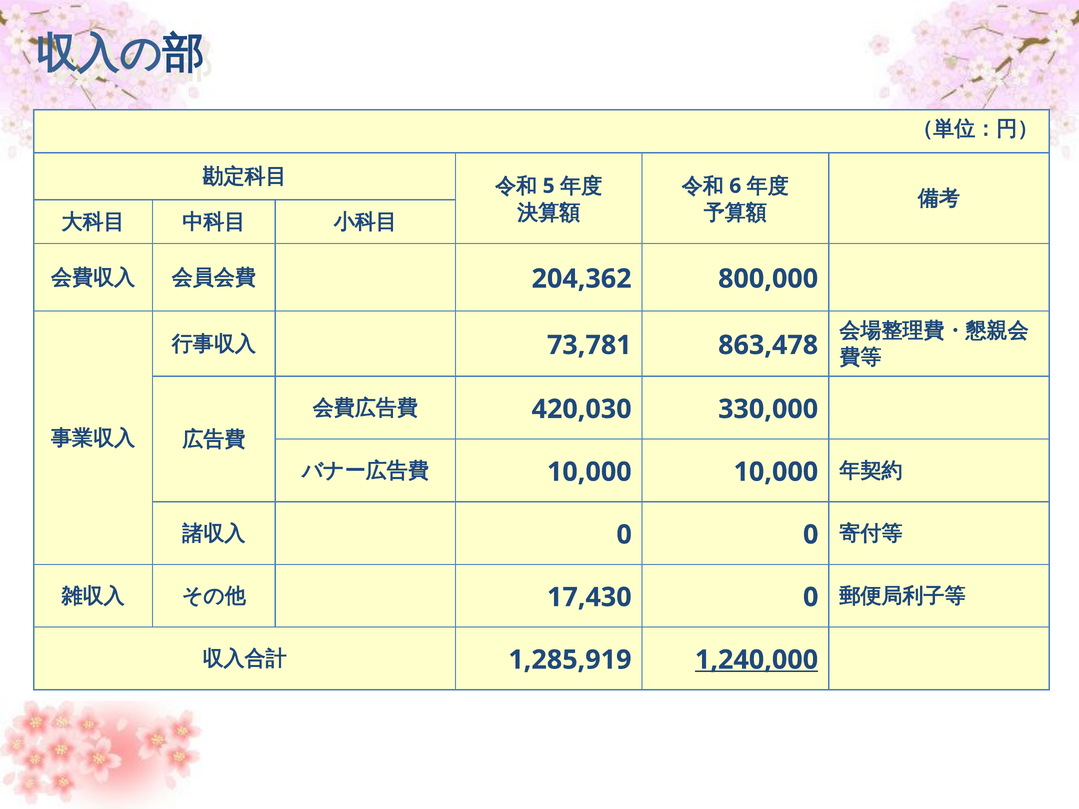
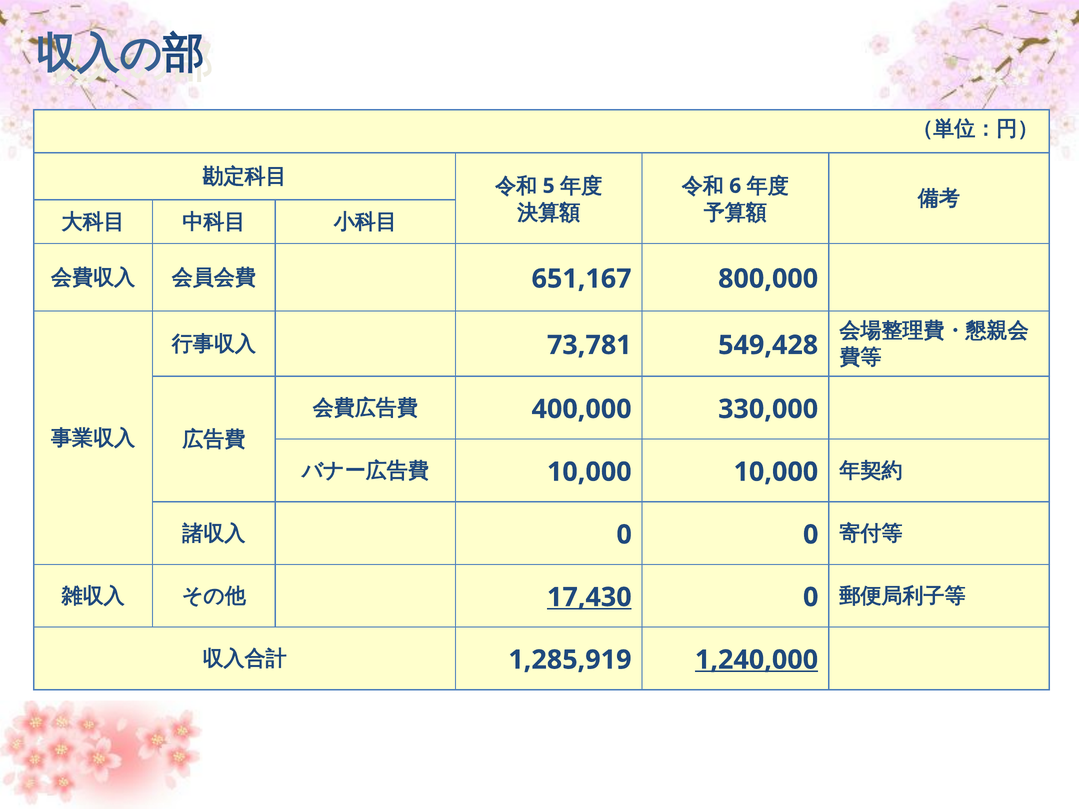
204,362: 204,362 -> 651,167
863,478: 863,478 -> 549,428
420,030: 420,030 -> 400,000
17,430 underline: none -> present
